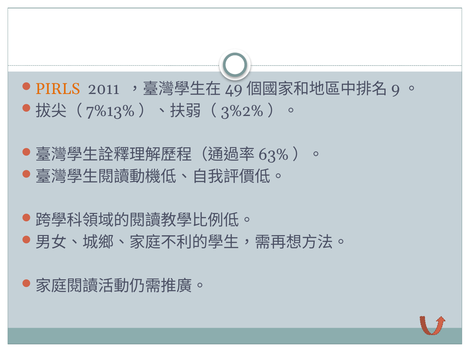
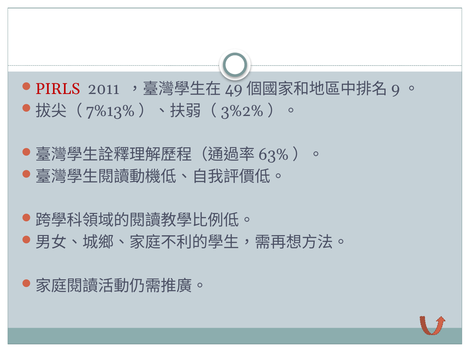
PIRLS colour: orange -> red
